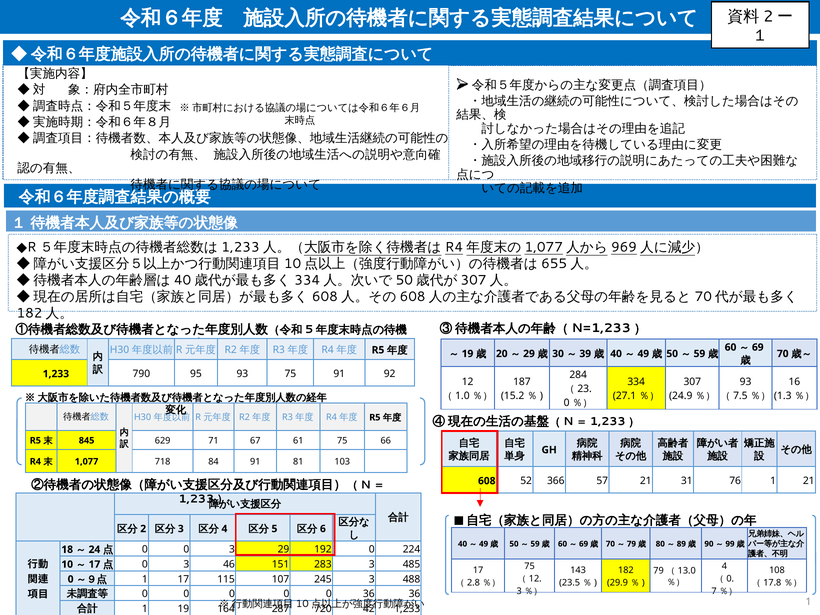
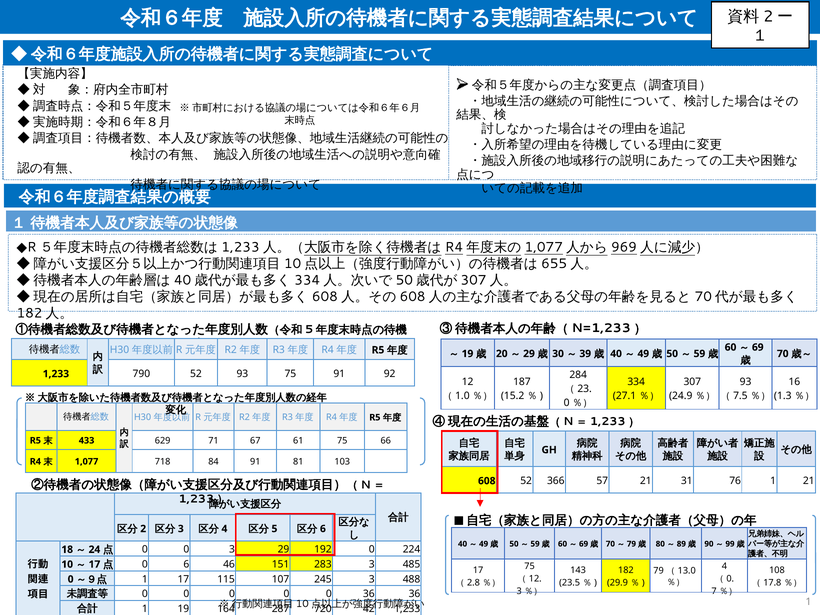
790 95: 95 -> 52
845: 845 -> 433
3 at (186, 564): 3 -> 6
